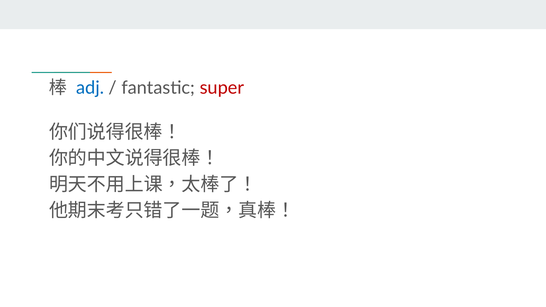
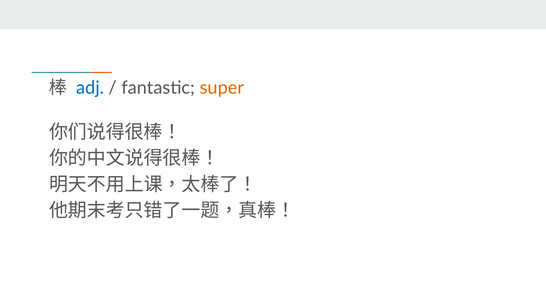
super colour: red -> orange
